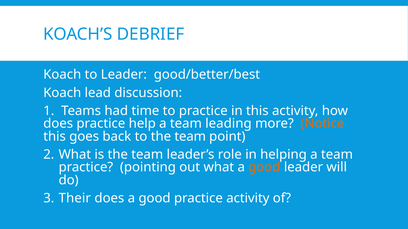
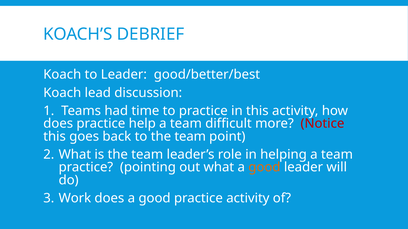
leading: leading -> difficult
Notice colour: orange -> red
Their: Their -> Work
